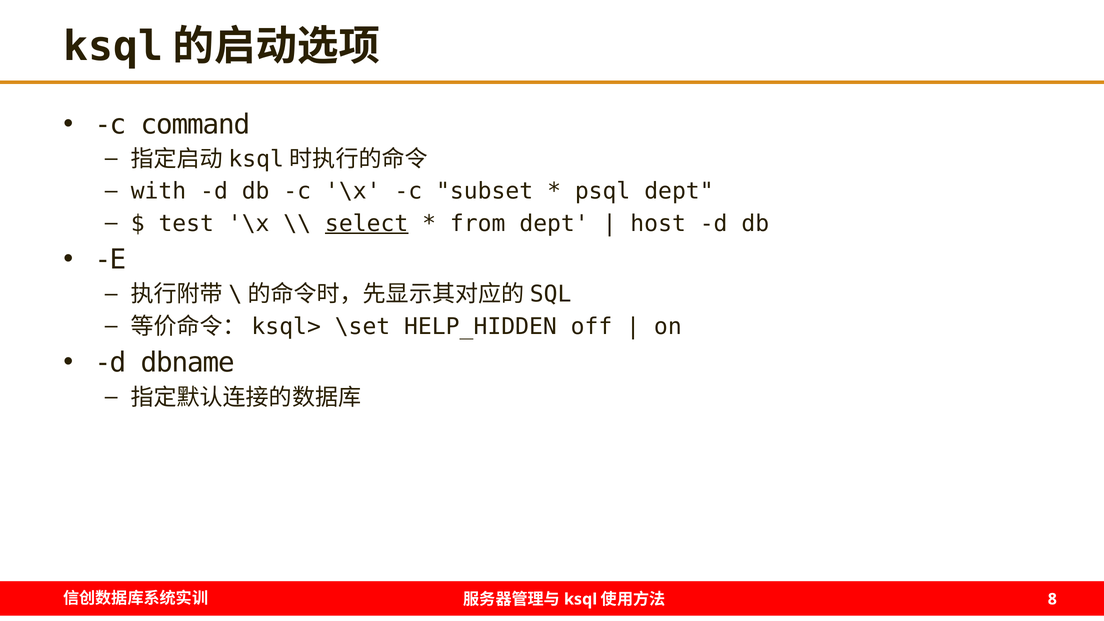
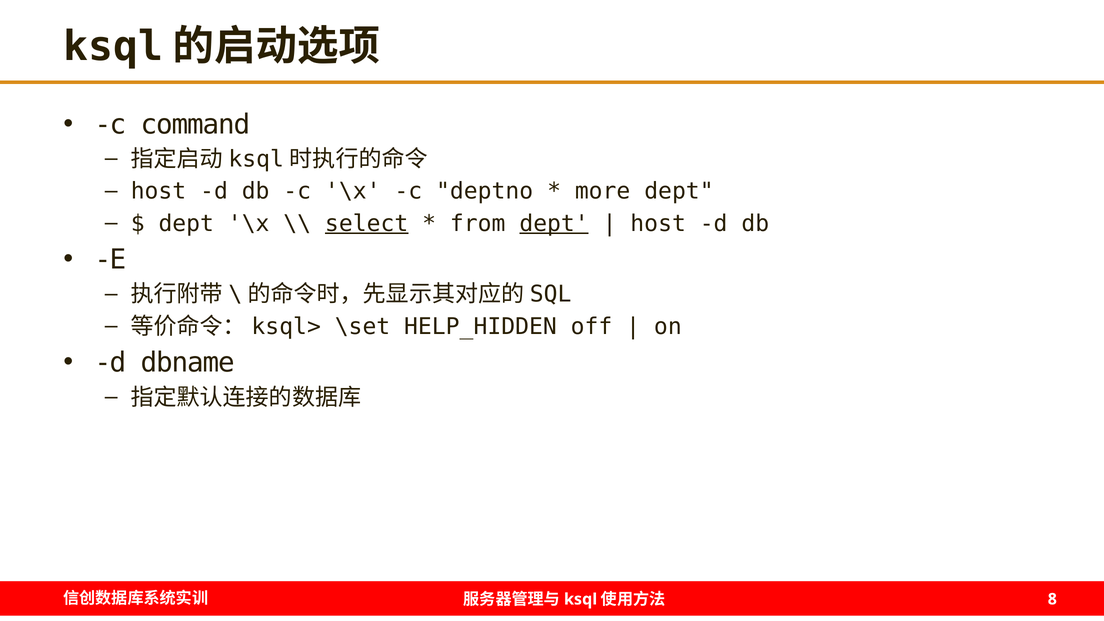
with at (158, 191): with -> host
subset: subset -> deptno
psql: psql -> more
test at (186, 224): test -> dept
dept at (554, 224) underline: none -> present
